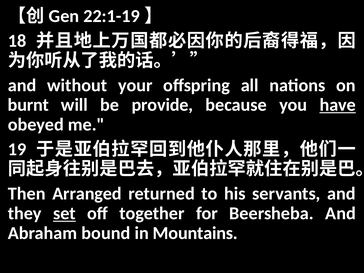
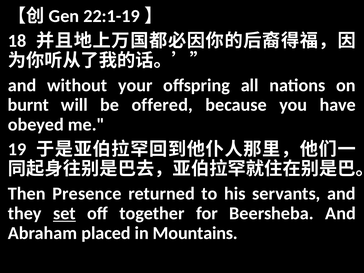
provide: provide -> offered
have underline: present -> none
Arranged: Arranged -> Presence
bound: bound -> placed
